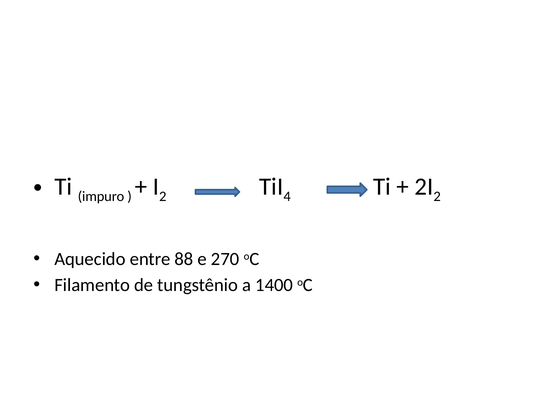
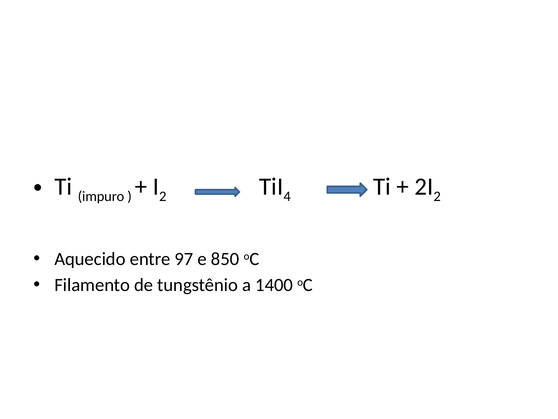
88: 88 -> 97
270: 270 -> 850
